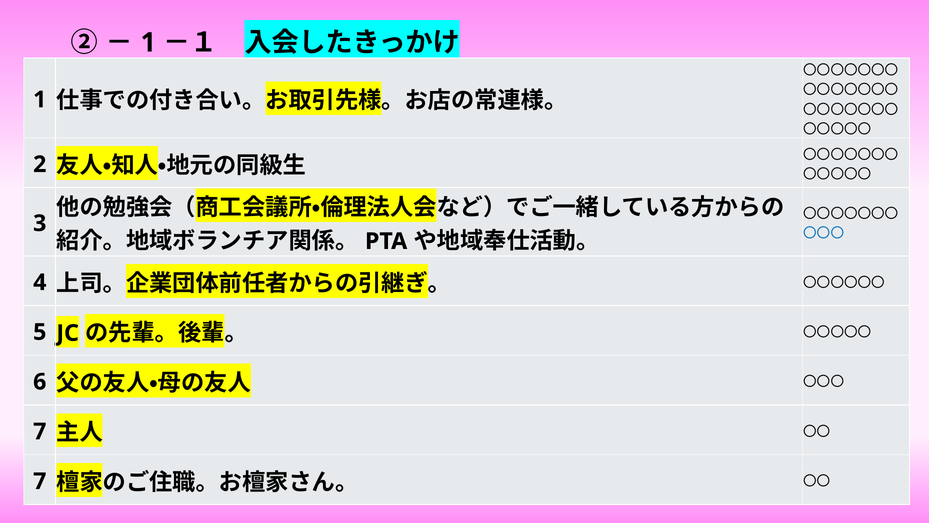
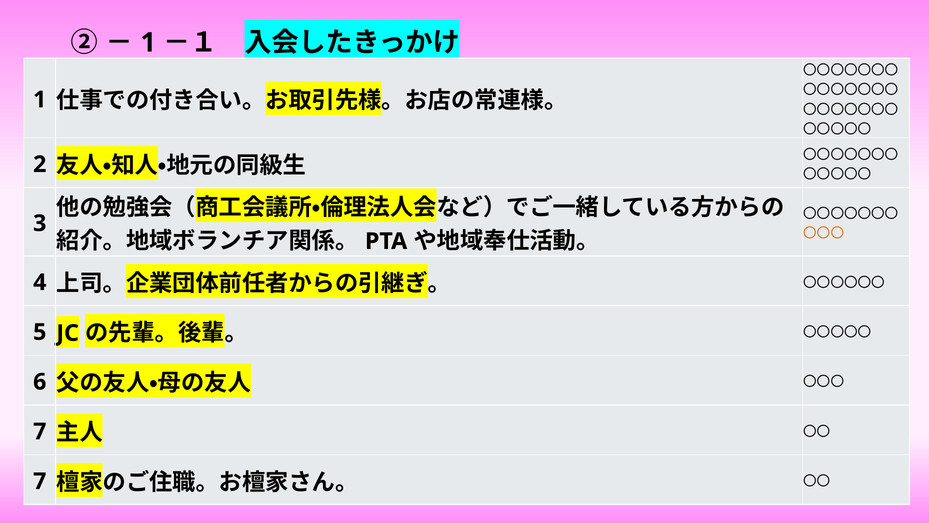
〇〇〇 at (824, 233) colour: blue -> orange
